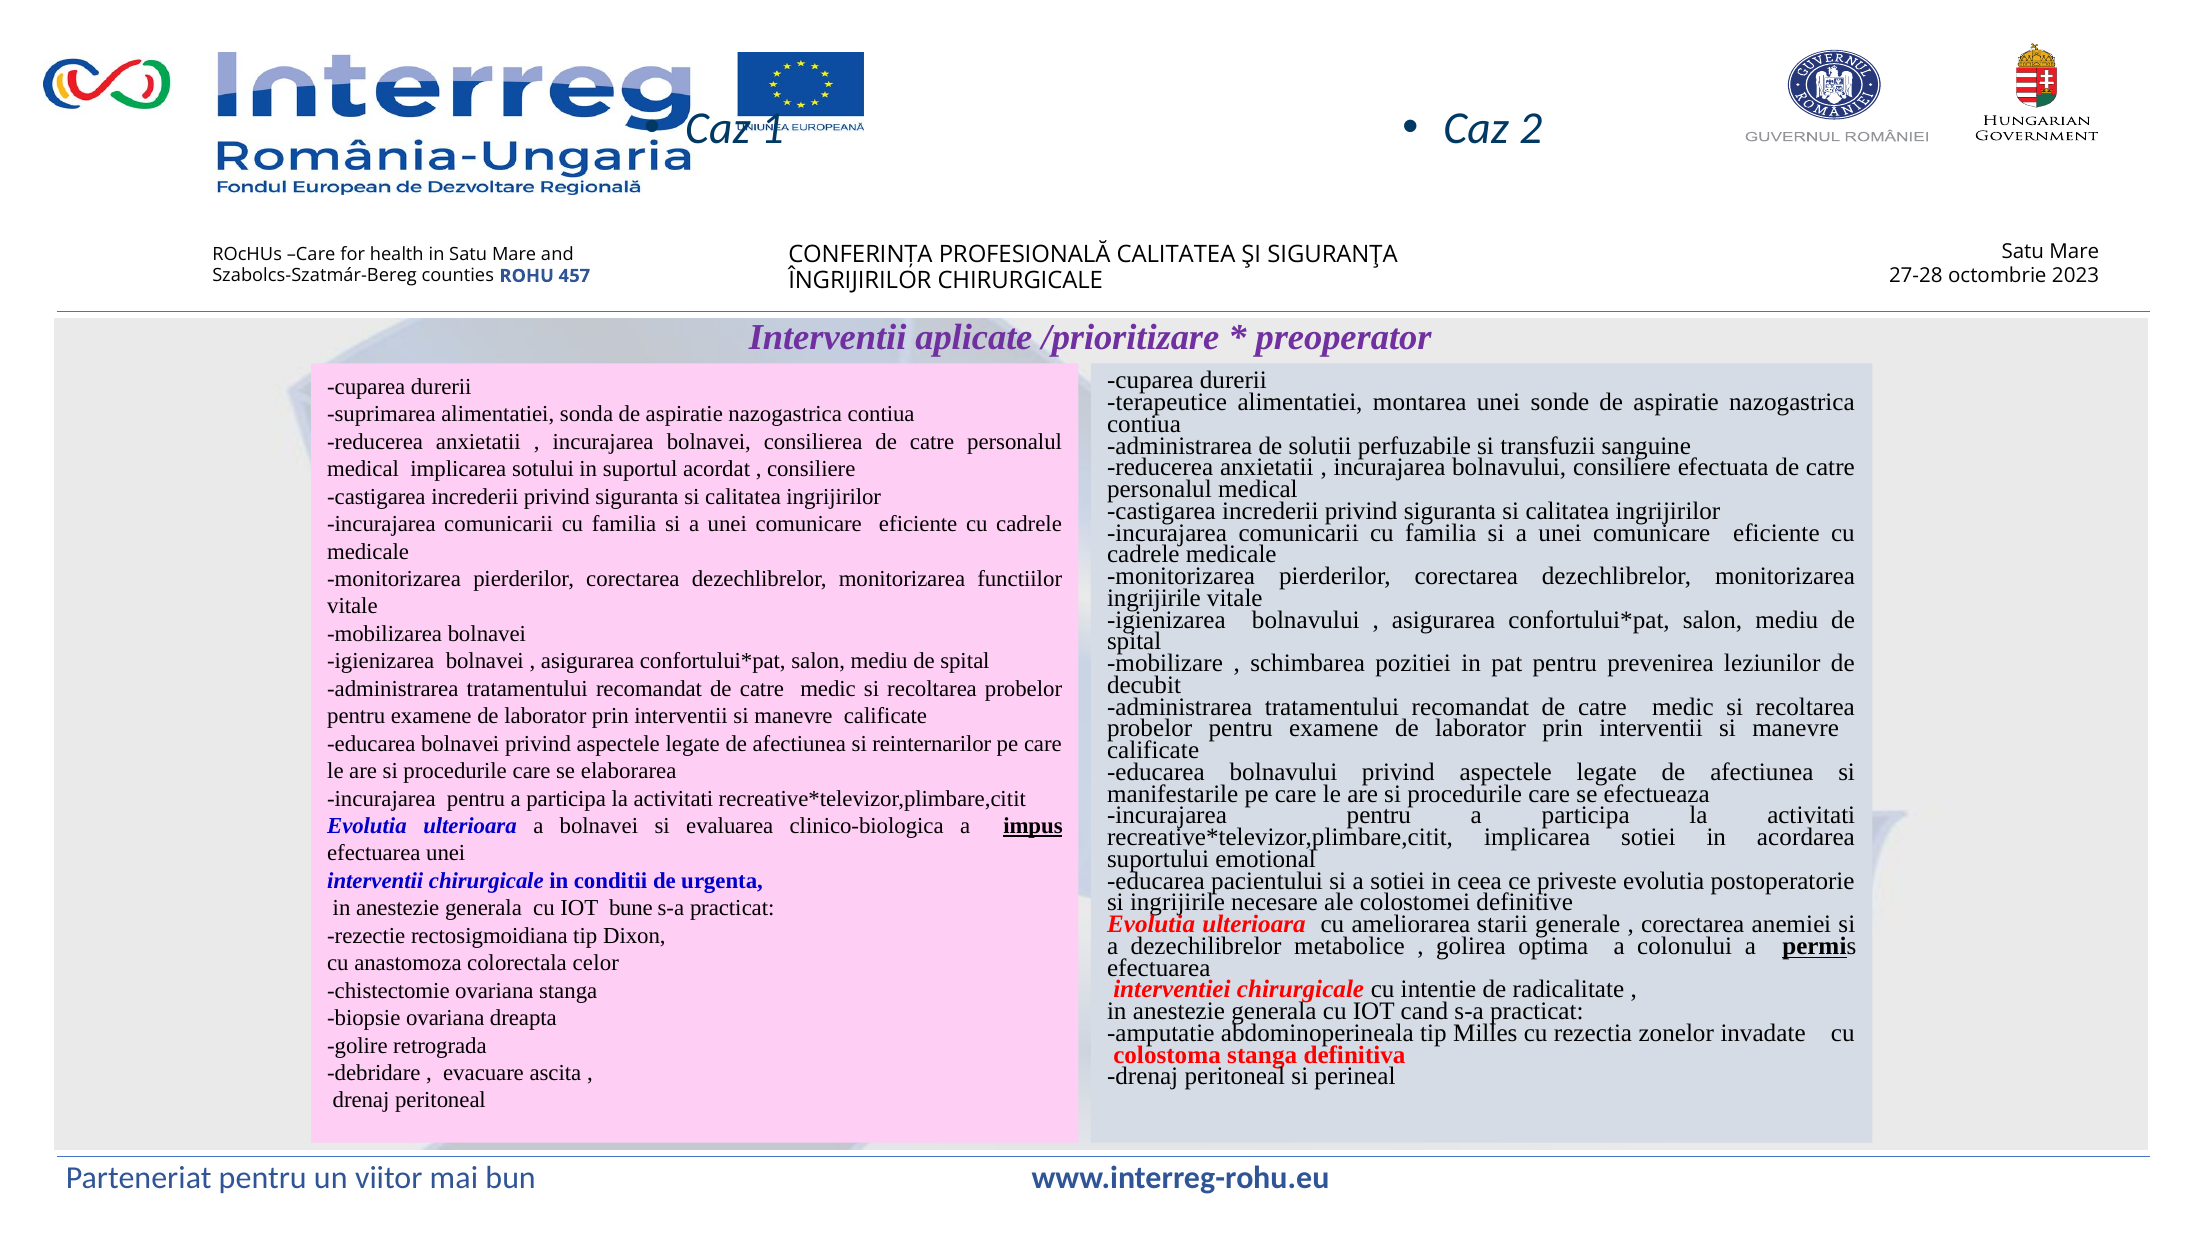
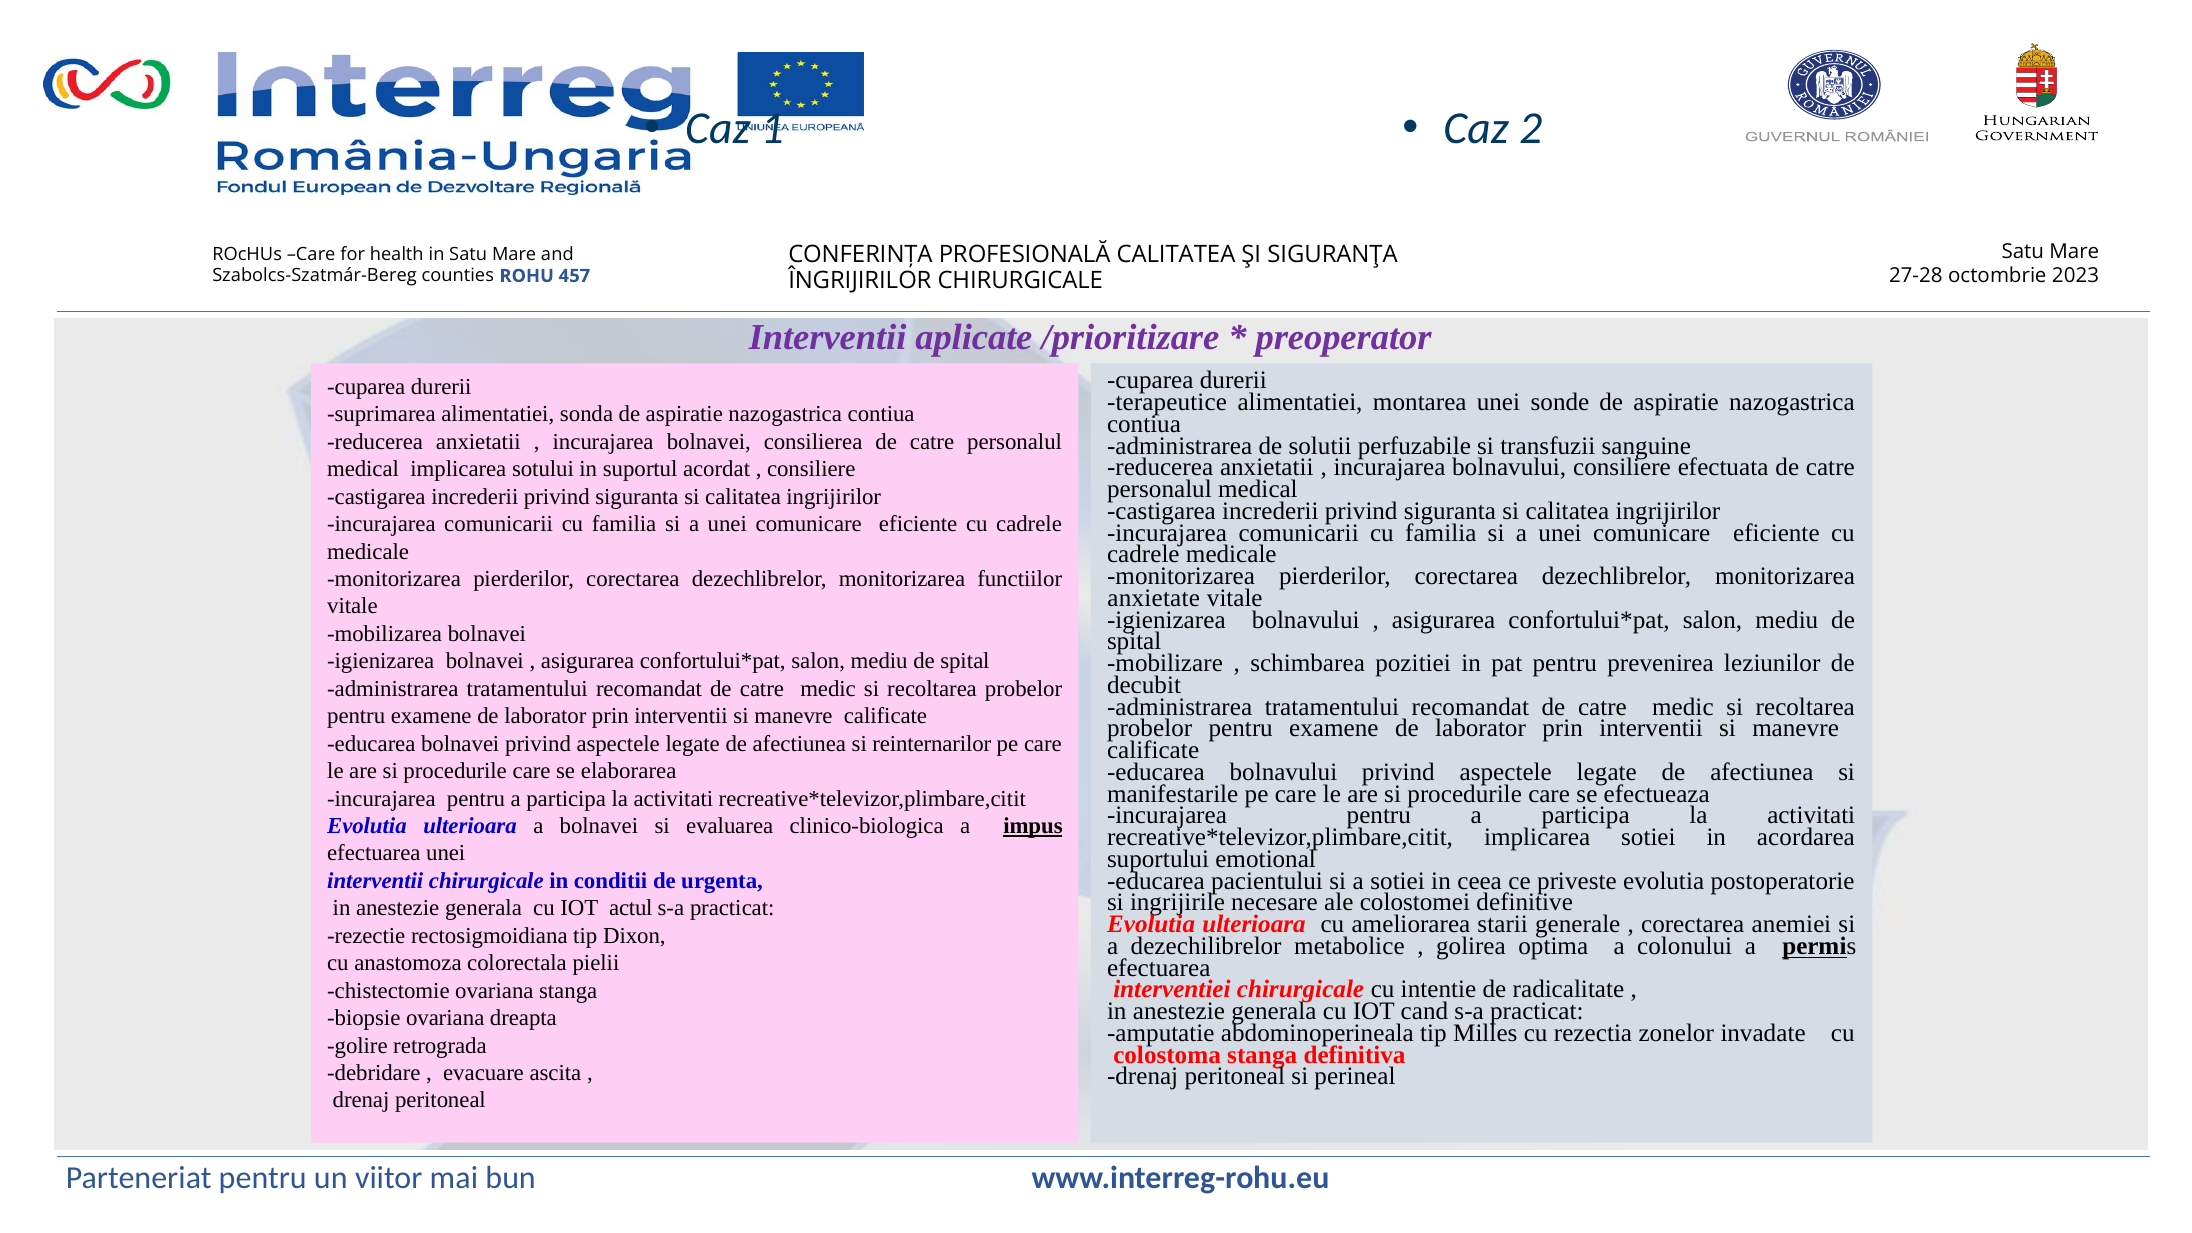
ingrijirile at (1154, 598): ingrijirile -> anxietate
bune: bune -> actul
celor: celor -> pielii
